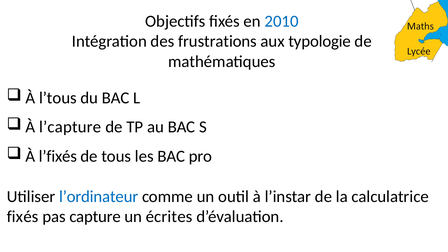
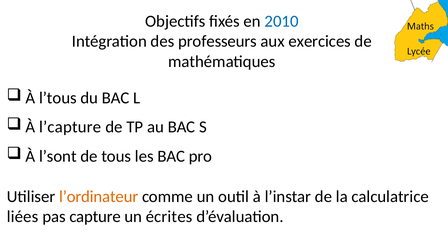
frustrations: frustrations -> professeurs
typologie: typologie -> exercices
l’fixés: l’fixés -> l’sont
l’ordinateur colour: blue -> orange
fixés at (23, 217): fixés -> liées
